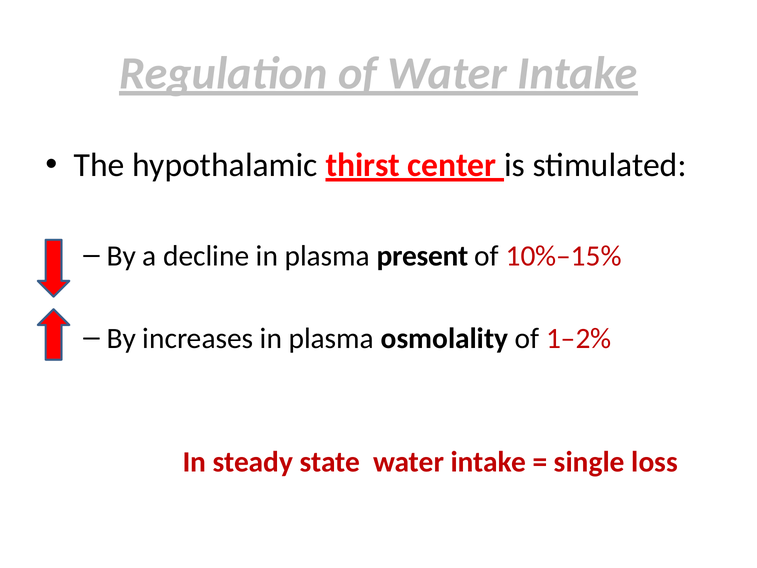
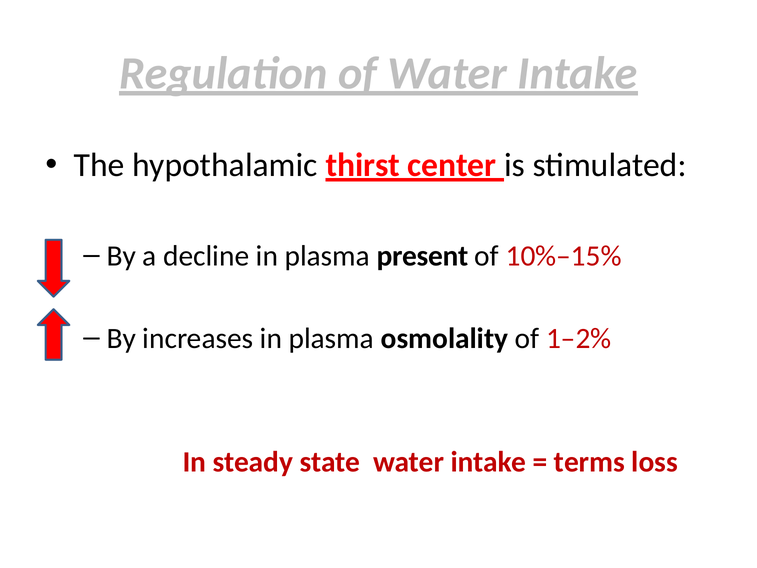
single: single -> terms
